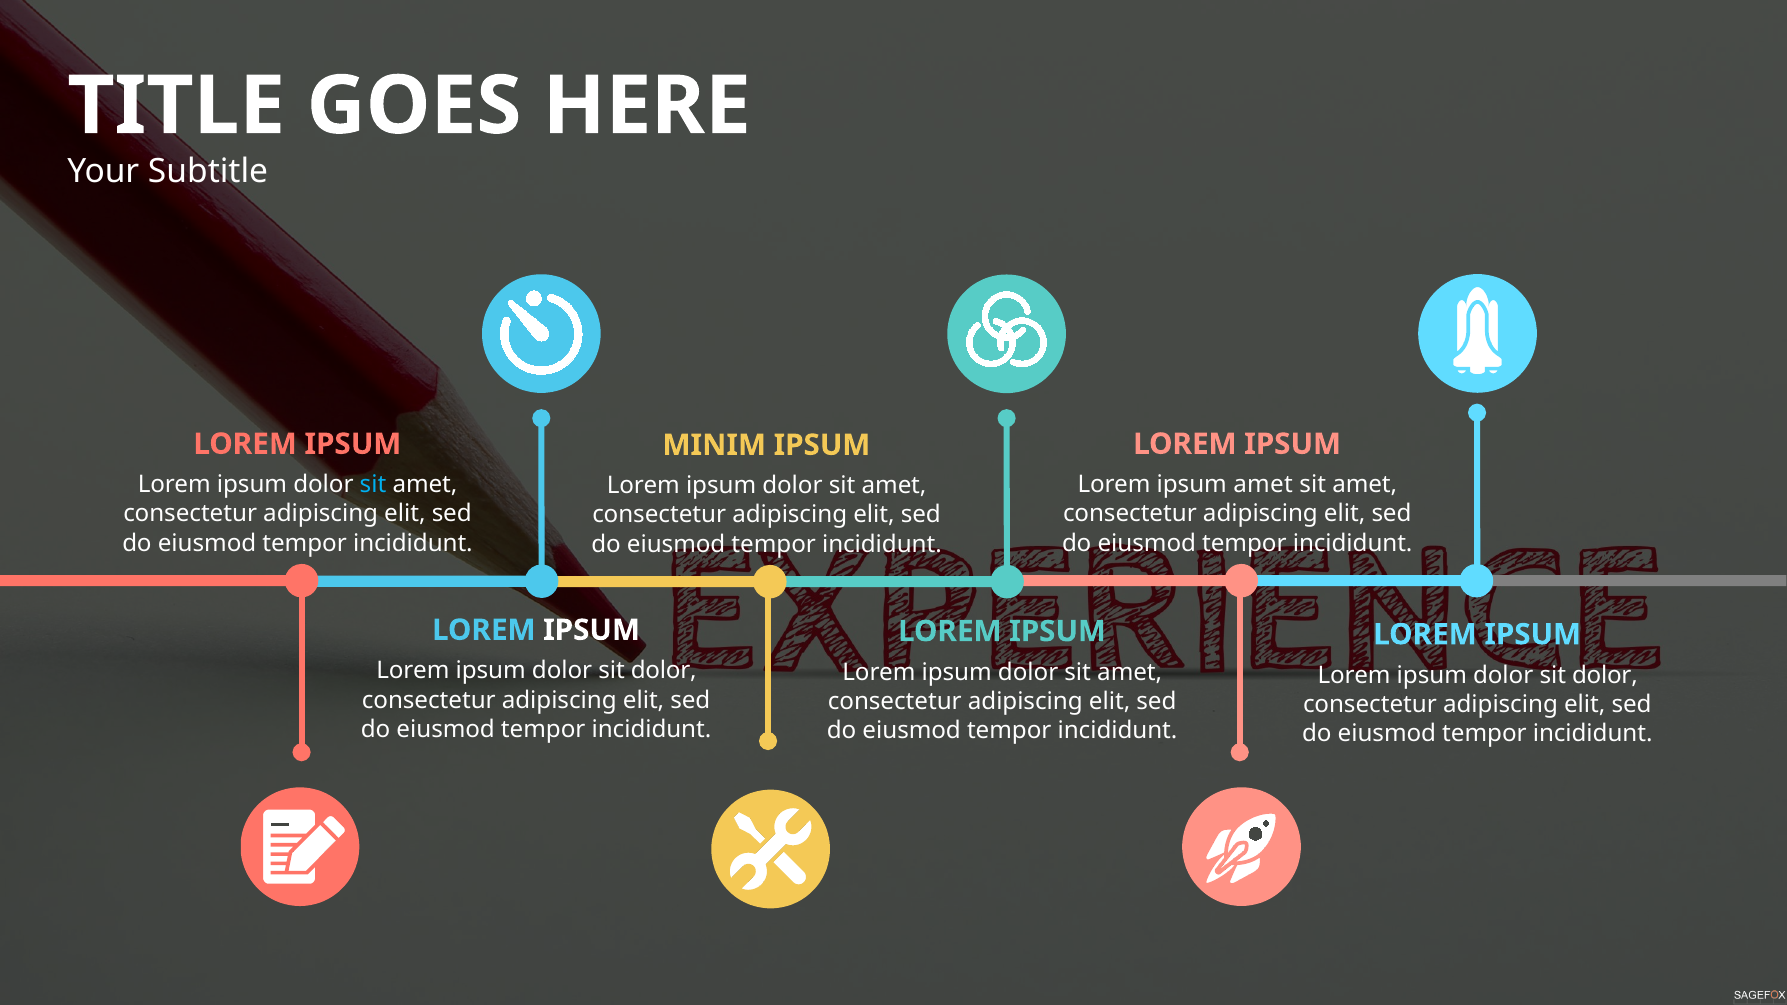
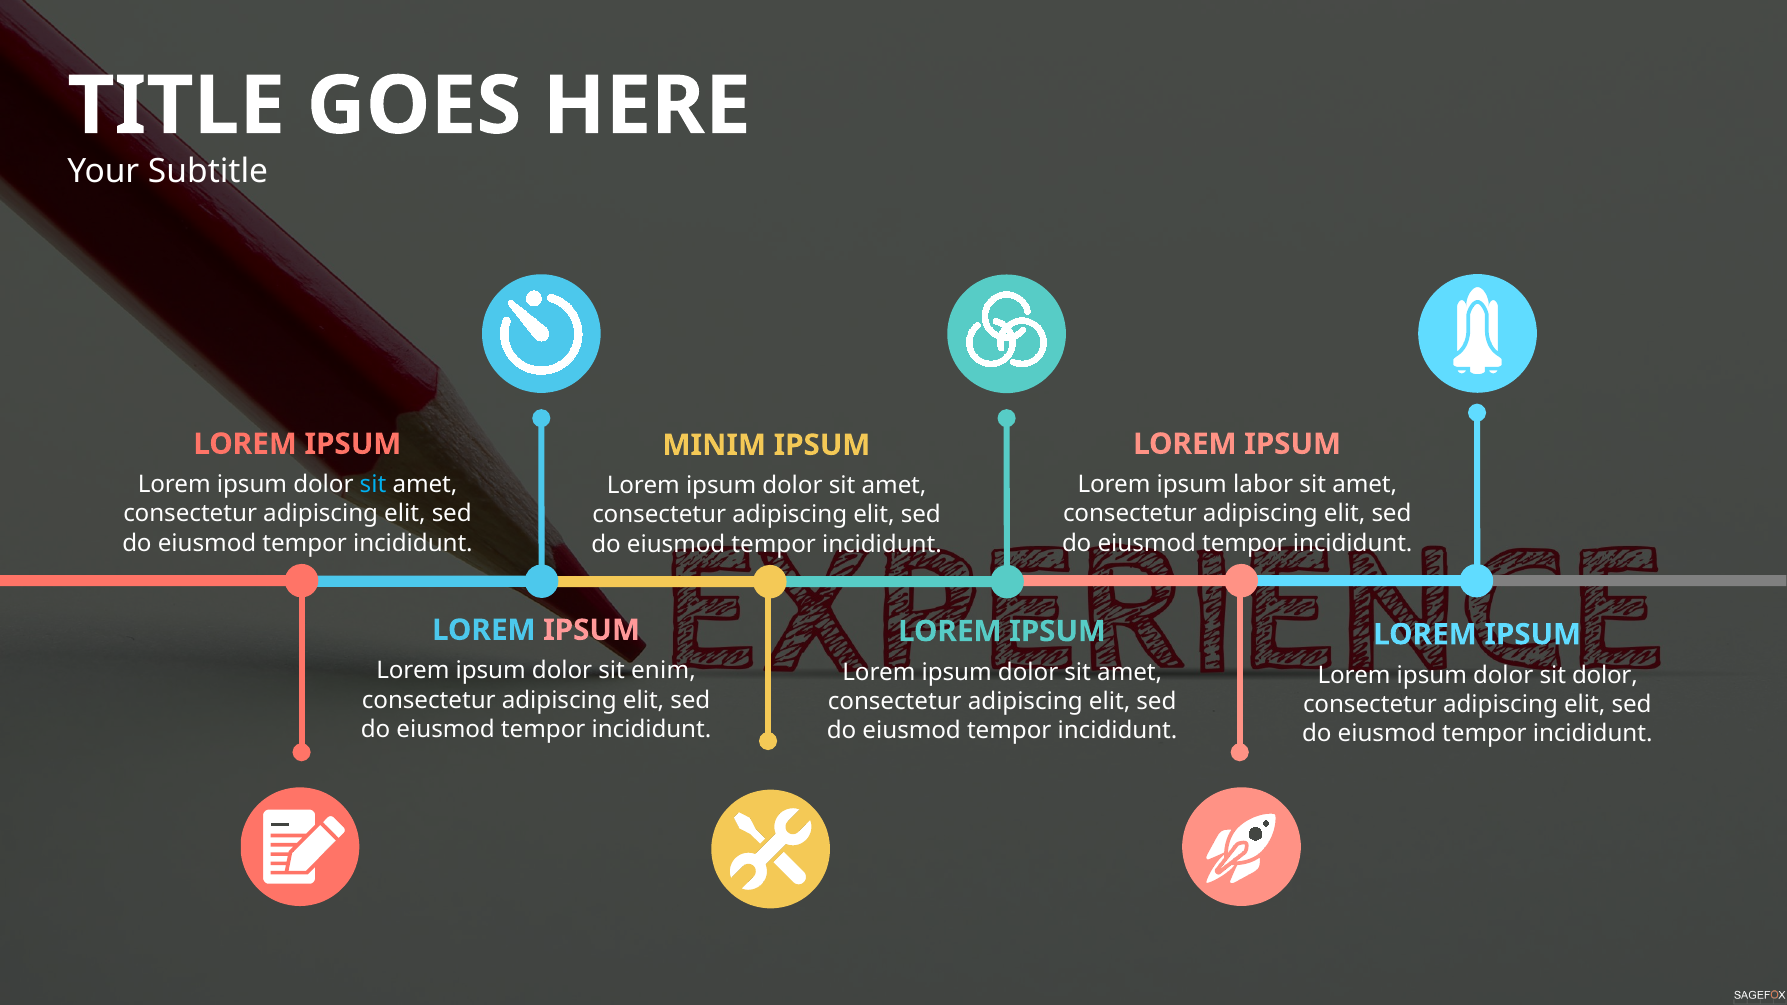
ipsum amet: amet -> labor
IPSUM at (592, 630) colour: white -> pink
dolor at (664, 671): dolor -> enim
